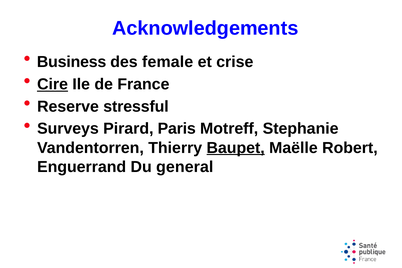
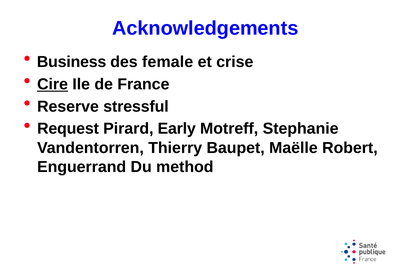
Surveys: Surveys -> Request
Paris: Paris -> Early
Baupet underline: present -> none
general: general -> method
